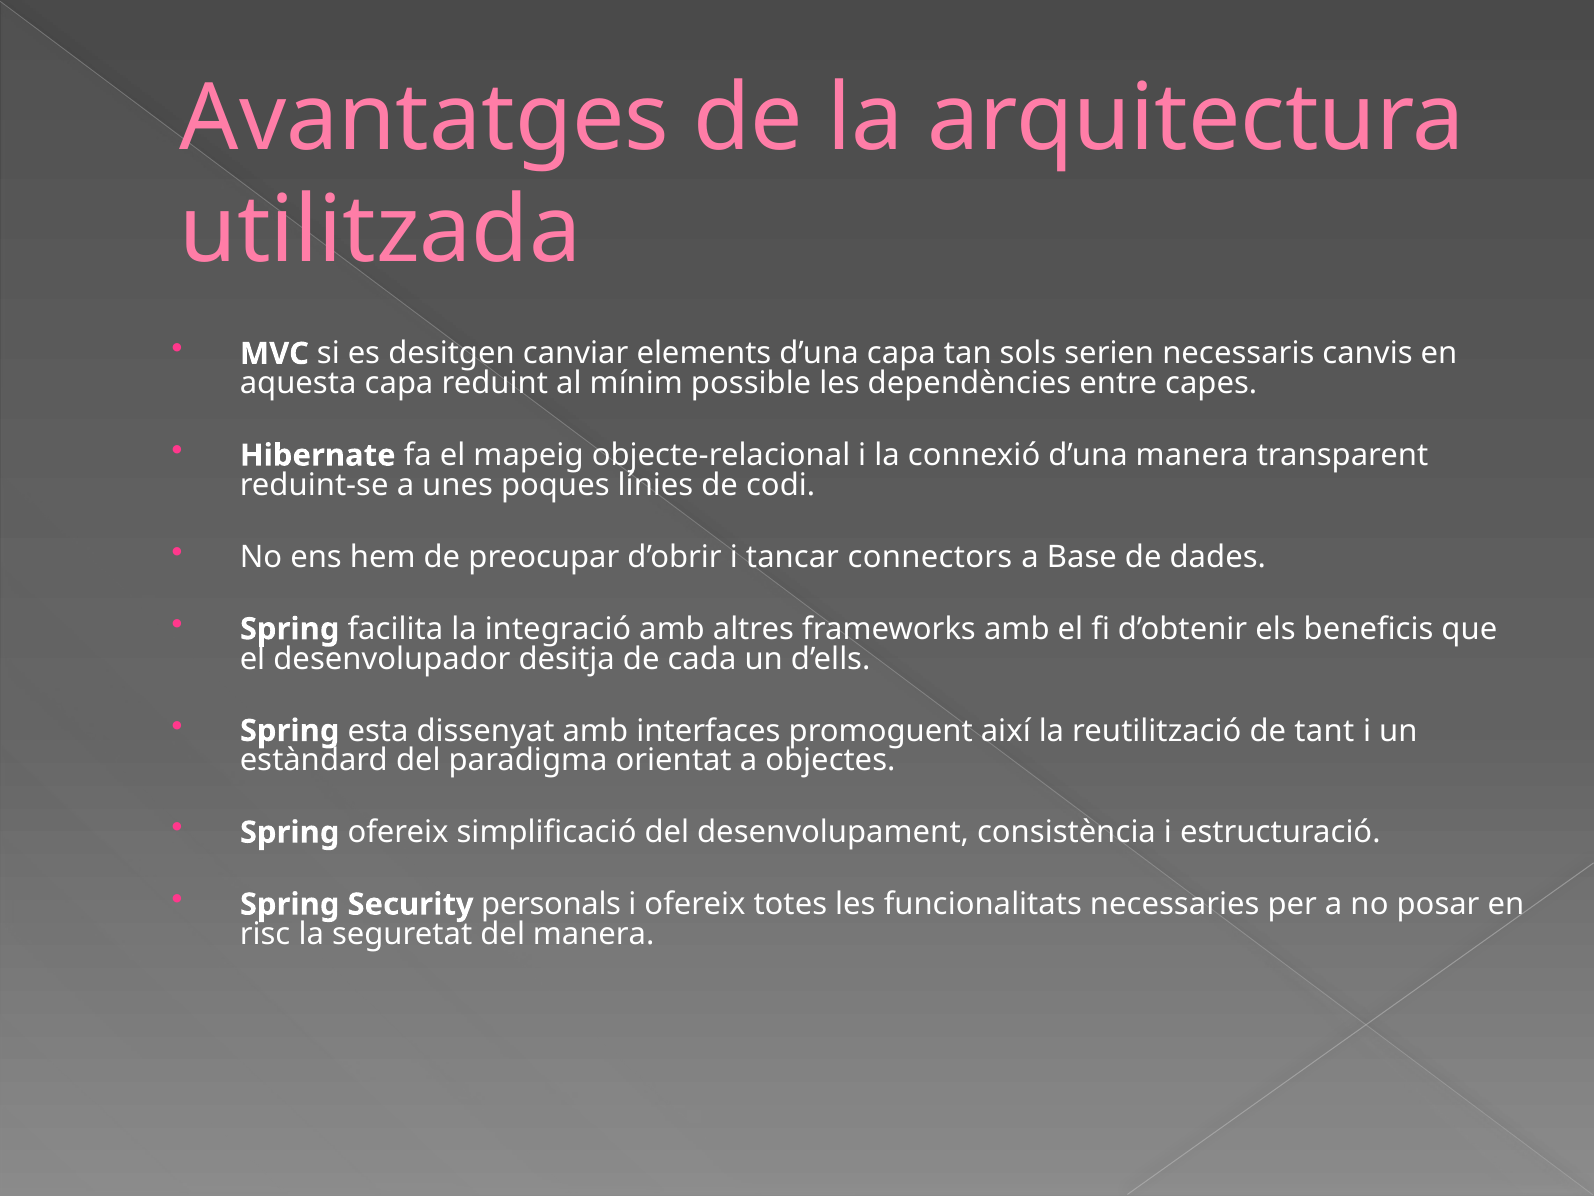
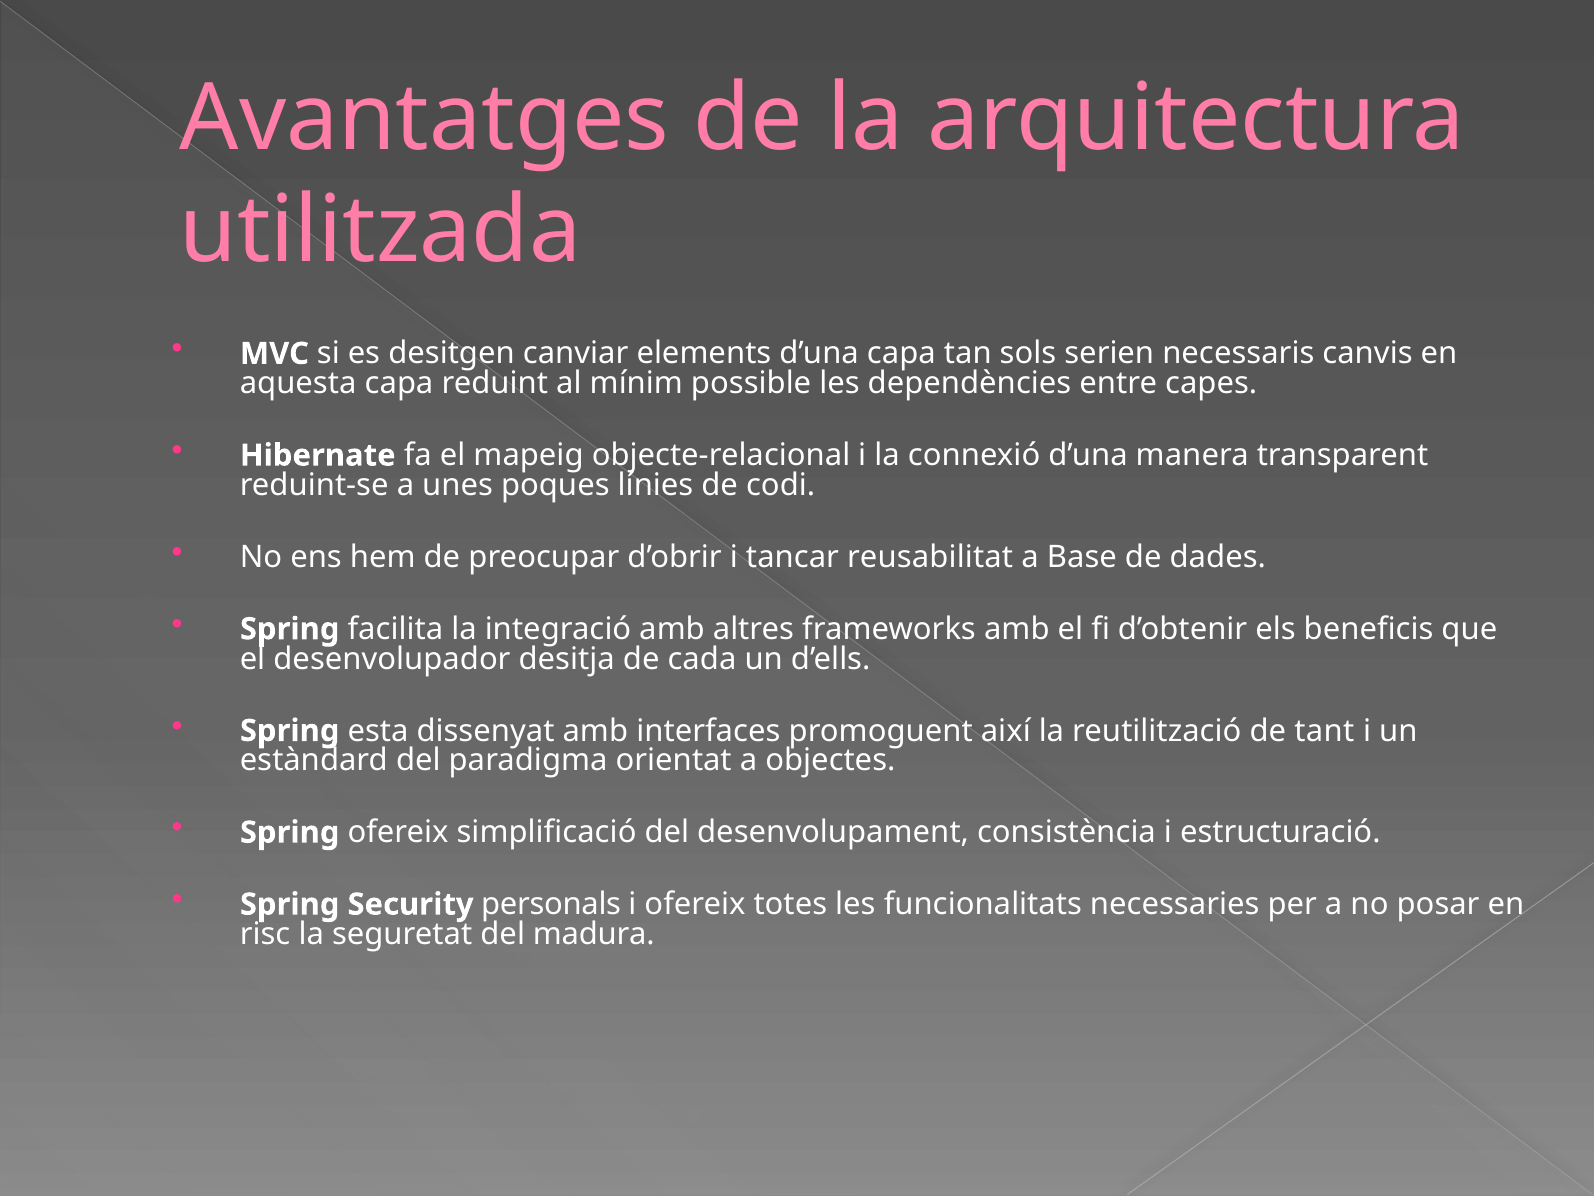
connectors: connectors -> reusabilitat
del manera: manera -> madura
